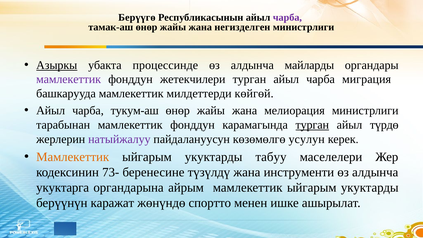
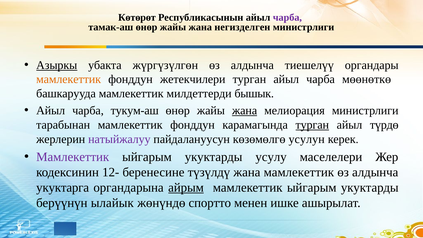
Берүүгө: Берүүгө -> Көтөрөт
процессинде: процессинде -> жүргүзүлгөн
майларды: майларды -> тиешелүү
мамлекеттик at (69, 79) colour: purple -> orange
миграция: миграция -> мөөнөткө
көйгөй: көйгөй -> бышык
жана at (245, 111) underline: none -> present
Мамлекеттик at (73, 157) colour: orange -> purple
табуу: табуу -> усулу
73-: 73- -> 12-
жана инструменти: инструменти -> мамлекеттик
айрым underline: none -> present
каражат: каражат -> ылайык
